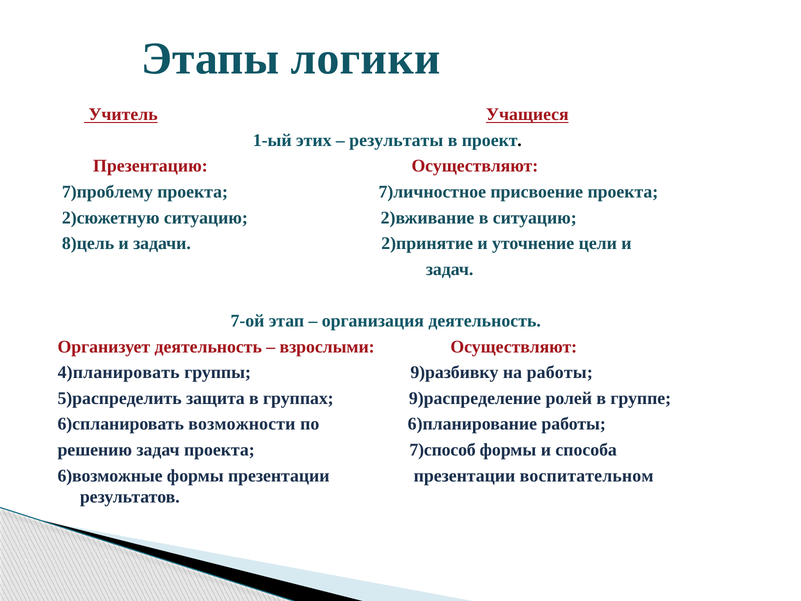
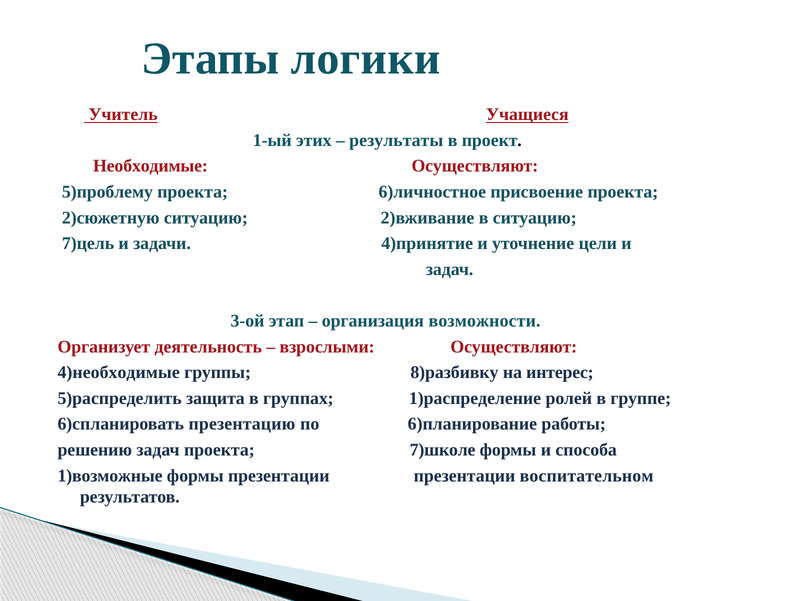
Презентацию: Презентацию -> Необходимые
7)проблему: 7)проблему -> 5)проблему
7)личностное: 7)личностное -> 6)личностное
8)цель: 8)цель -> 7)цель
2)принятие: 2)принятие -> 4)принятие
7-ой: 7-ой -> 3-ой
организация деятельность: деятельность -> возможности
4)планировать: 4)планировать -> 4)необходимые
9)разбивку: 9)разбивку -> 8)разбивку
на работы: работы -> интерес
9)распределение: 9)распределение -> 1)распределение
возможности: возможности -> презентацию
7)способ: 7)способ -> 7)школе
6)возможные: 6)возможные -> 1)возможные
